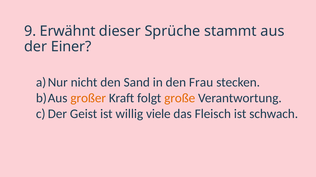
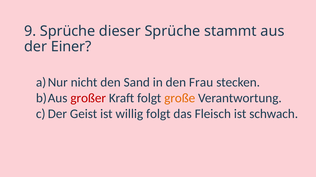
9 Erwähnt: Erwähnt -> Sprüche
großer colour: orange -> red
willig viele: viele -> folgt
